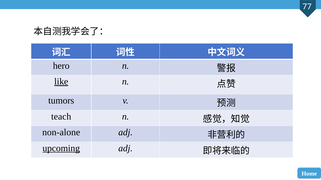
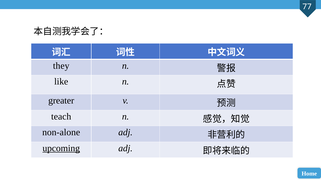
hero: hero -> they
like underline: present -> none
tumors: tumors -> greater
